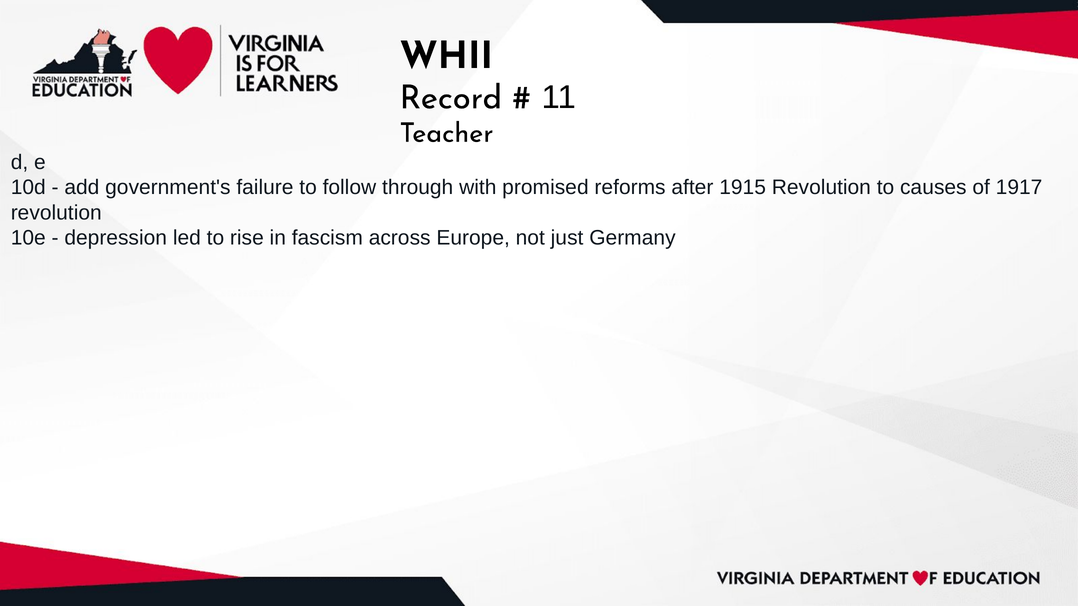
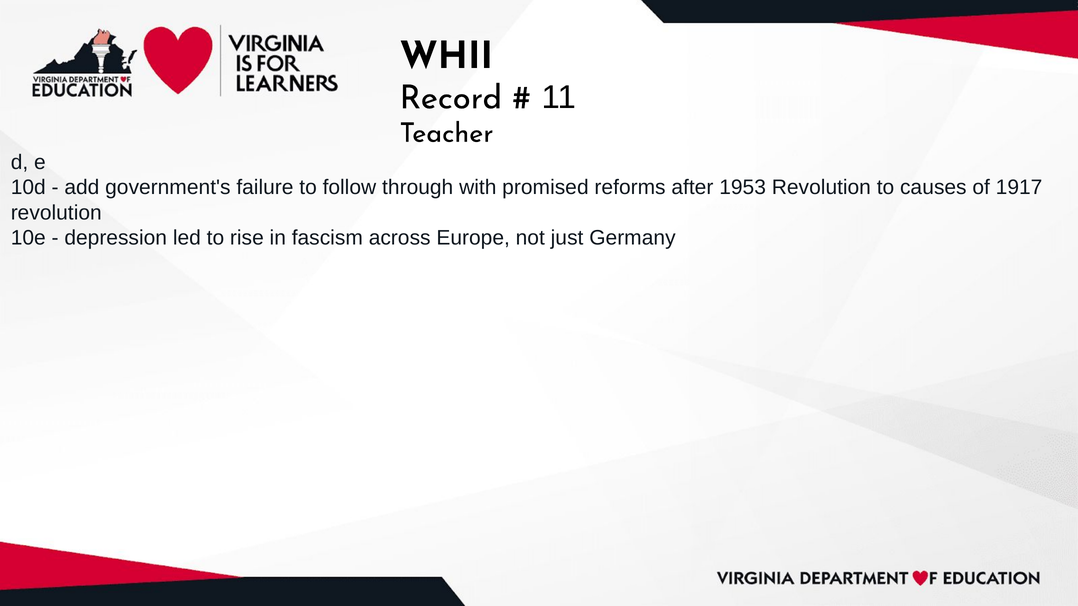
1915: 1915 -> 1953
